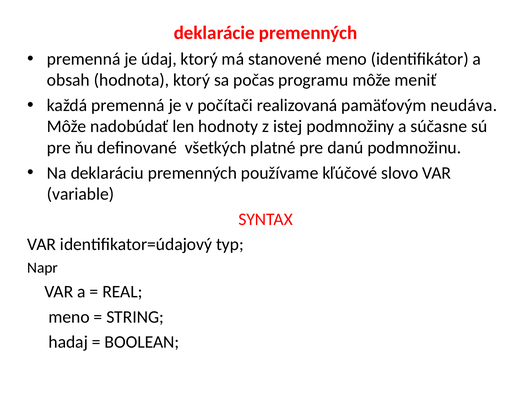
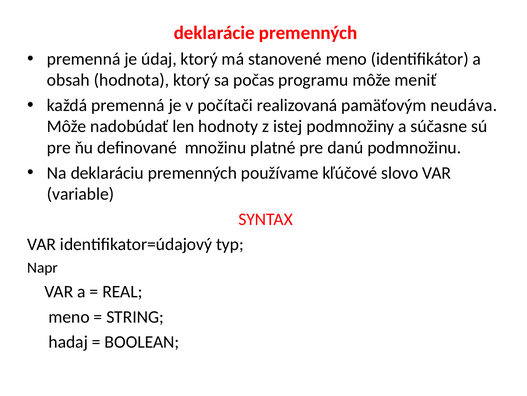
všetkých: všetkých -> množinu
